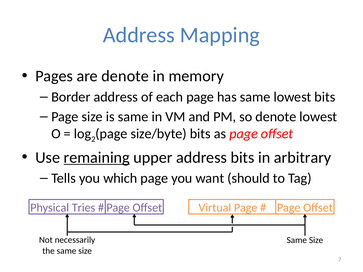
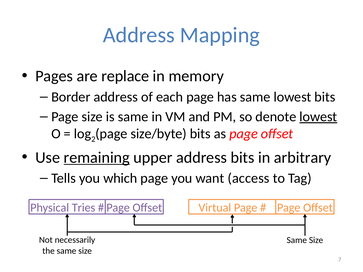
are denote: denote -> replace
lowest at (318, 117) underline: none -> present
should: should -> access
